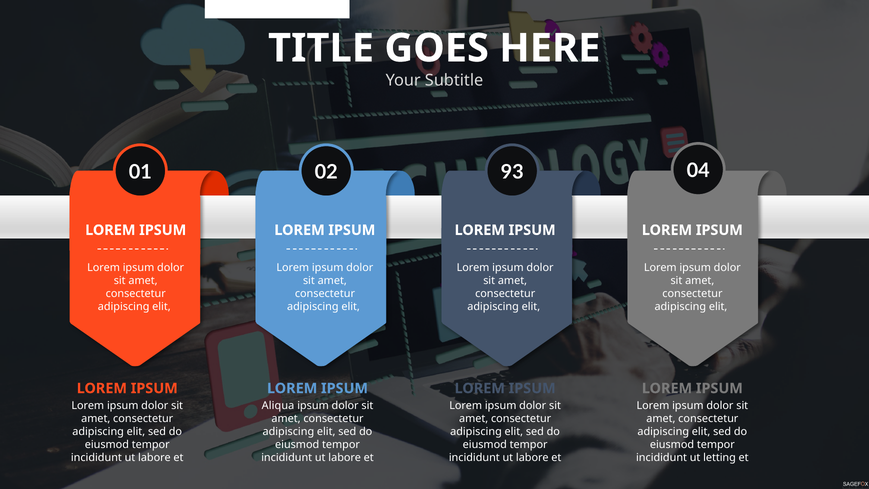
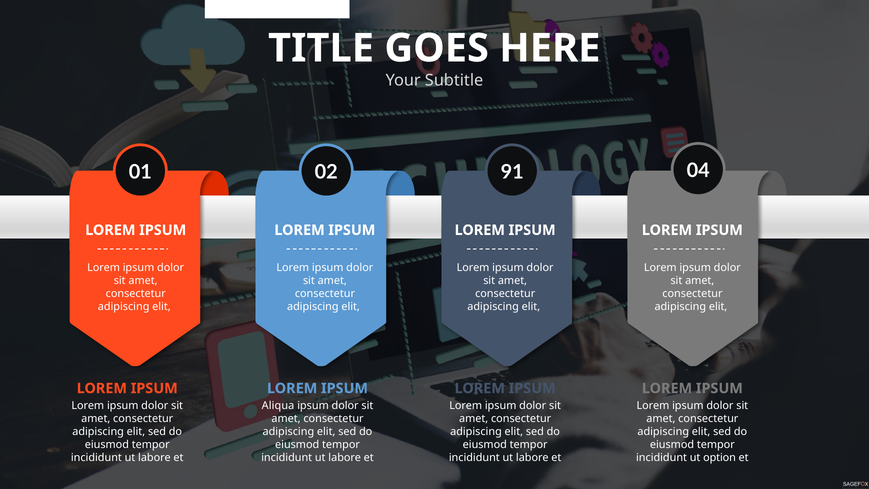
93: 93 -> 91
letting: letting -> option
